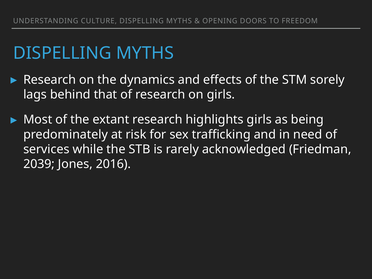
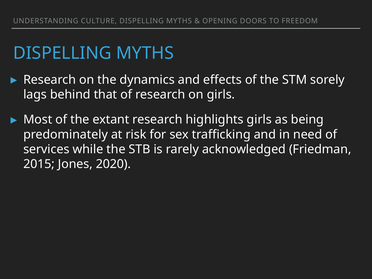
2039: 2039 -> 2015
2016: 2016 -> 2020
